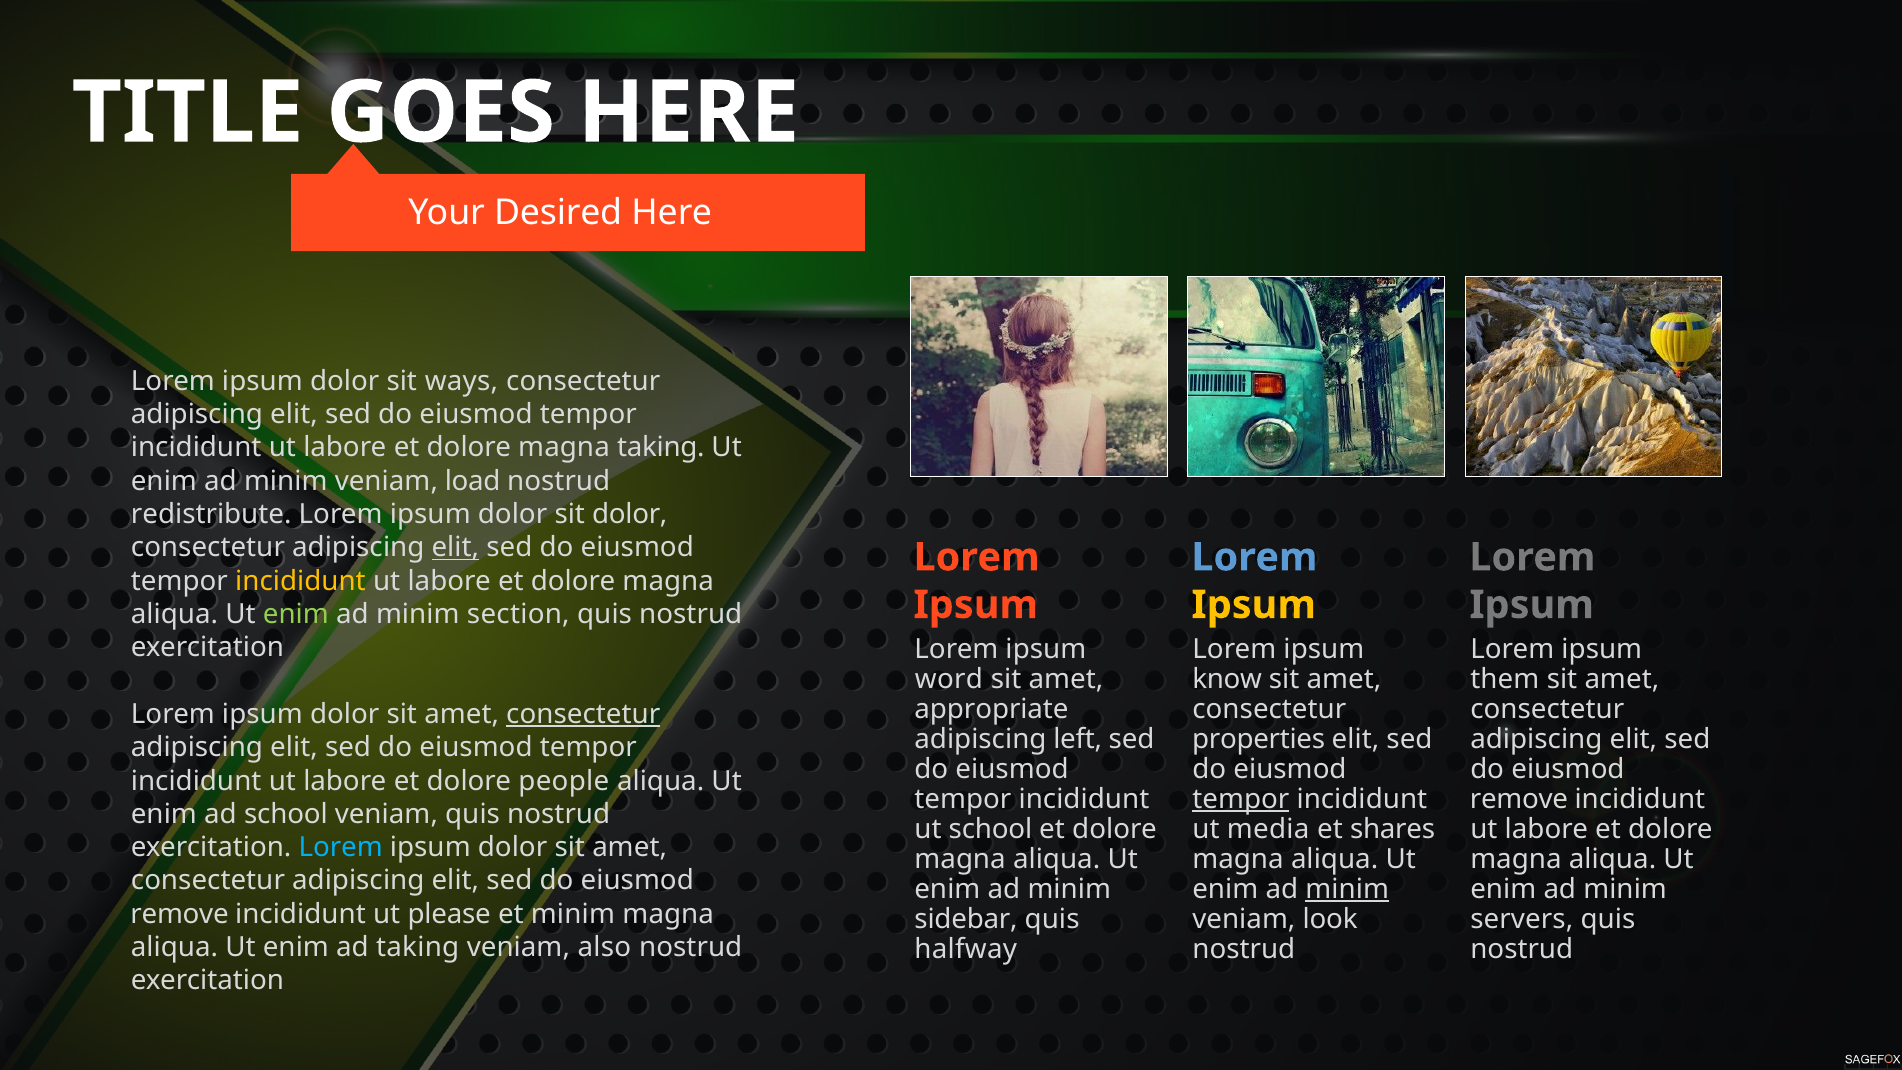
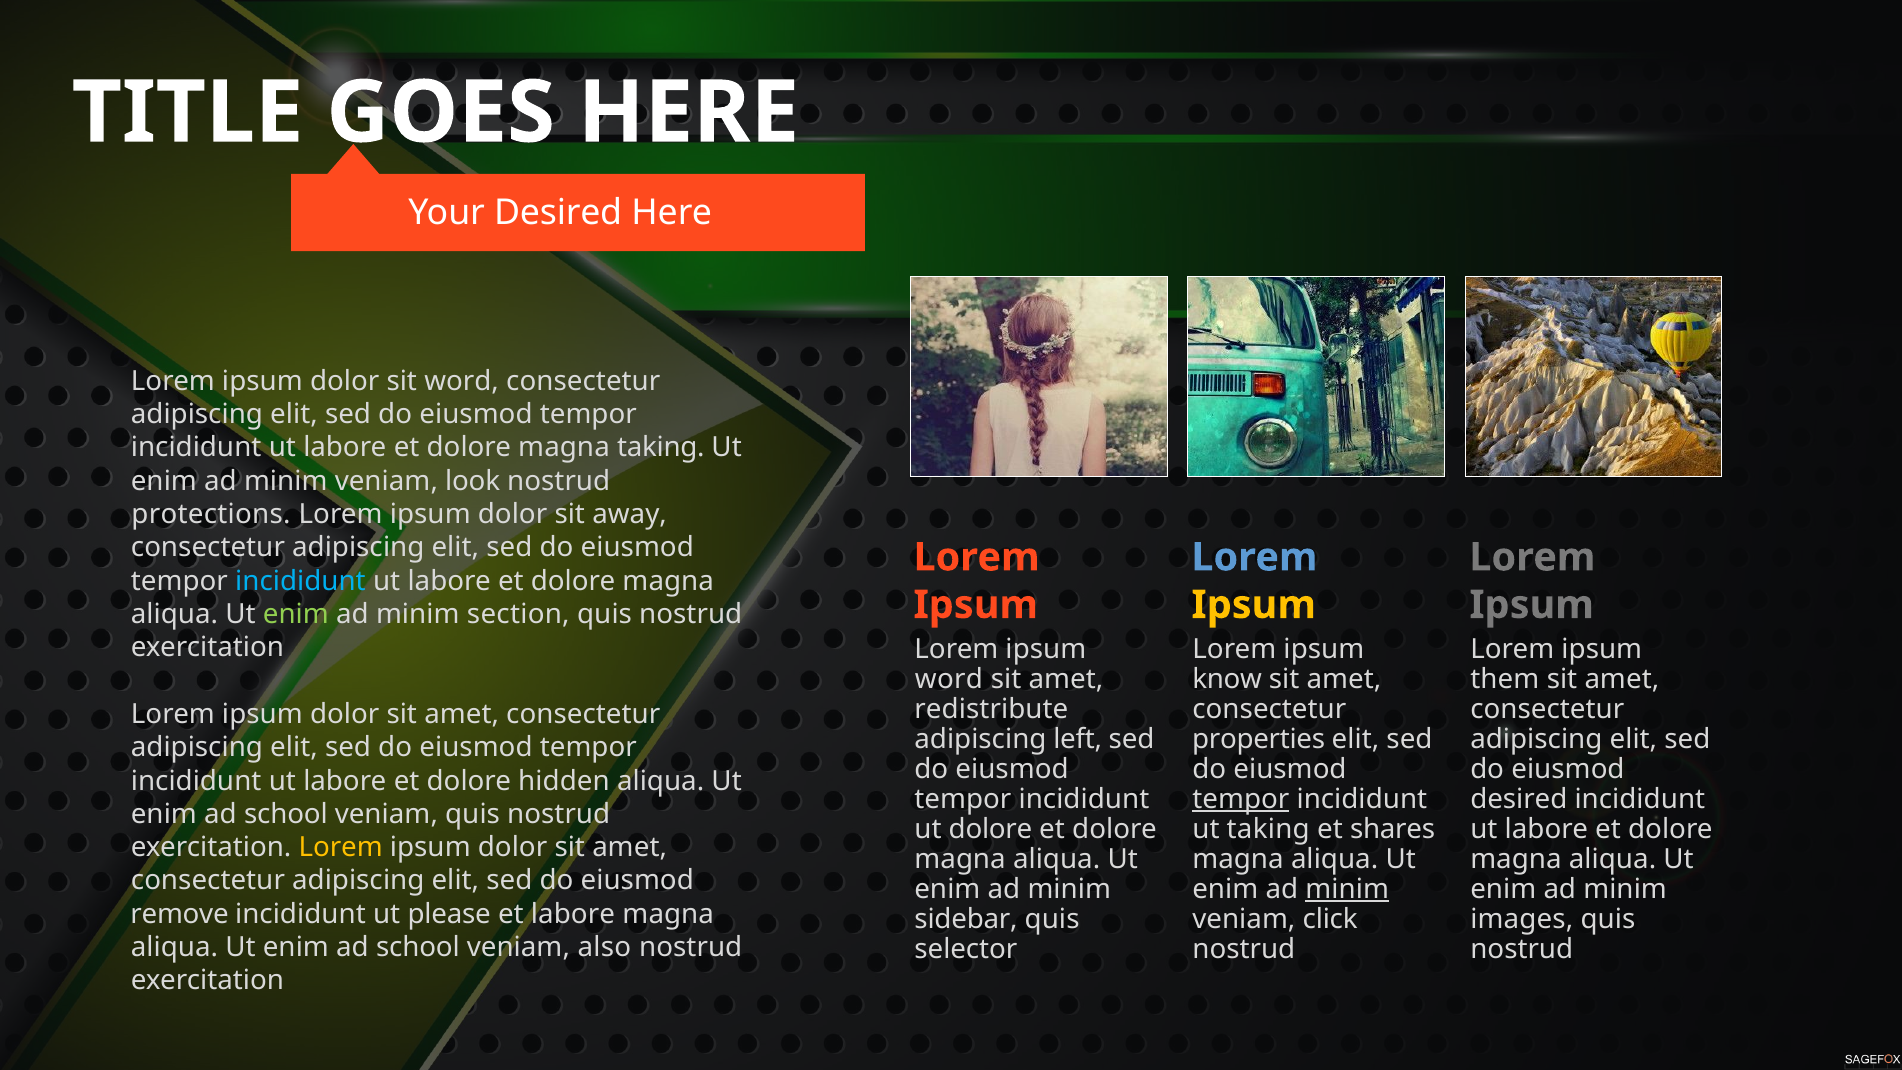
sit ways: ways -> word
load: load -> look
redistribute: redistribute -> protections
sit dolor: dolor -> away
elit at (455, 548) underline: present -> none
incididunt at (300, 581) colour: yellow -> light blue
appropriate: appropriate -> redistribute
consectetur at (583, 714) underline: present -> none
people: people -> hidden
remove at (1519, 799): remove -> desired
ut school: school -> dolore
ut media: media -> taking
Lorem at (341, 847) colour: light blue -> yellow
et minim: minim -> labore
look: look -> click
servers: servers -> images
taking at (418, 947): taking -> school
halfway: halfway -> selector
